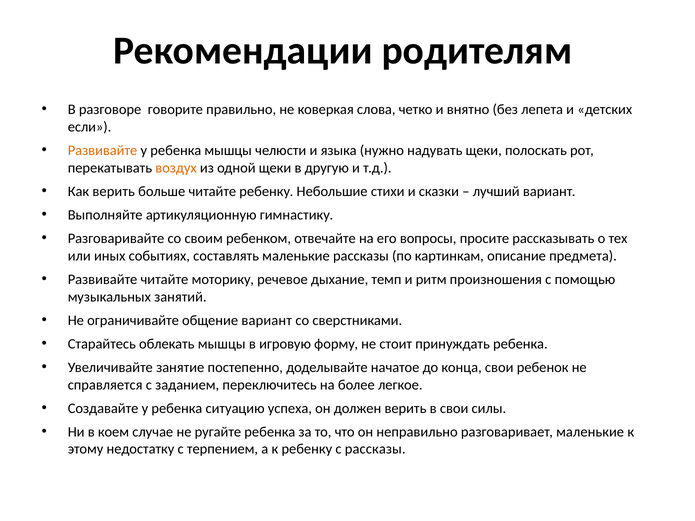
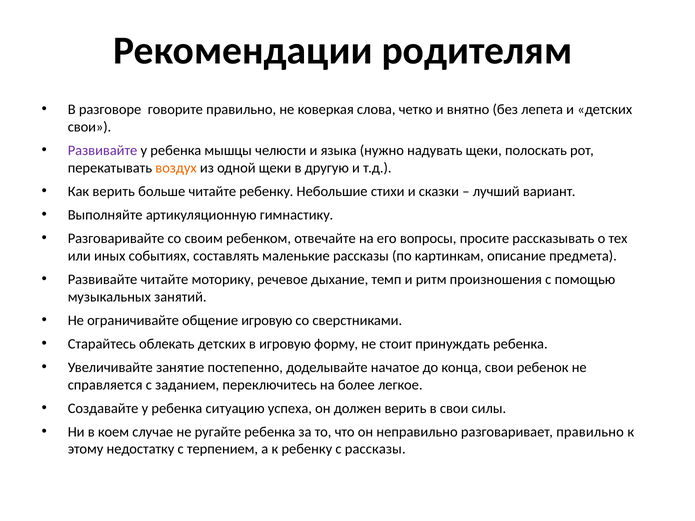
если at (90, 127): если -> свои
Развивайте at (103, 151) colour: orange -> purple
общение вариант: вариант -> игровую
облекать мышцы: мышцы -> детских
разговаривает маленькие: маленькие -> правильно
